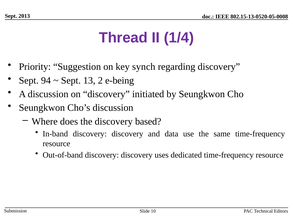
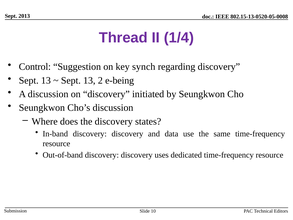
Priority: Priority -> Control
94 at (46, 80): 94 -> 13
based: based -> states
